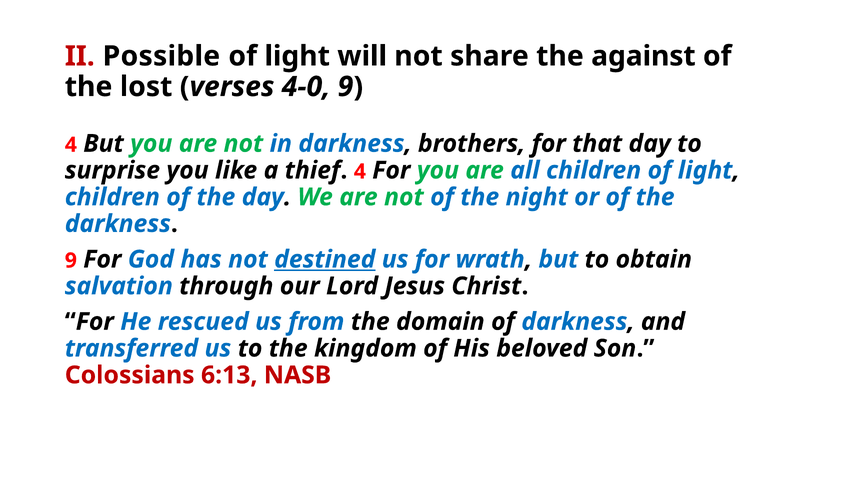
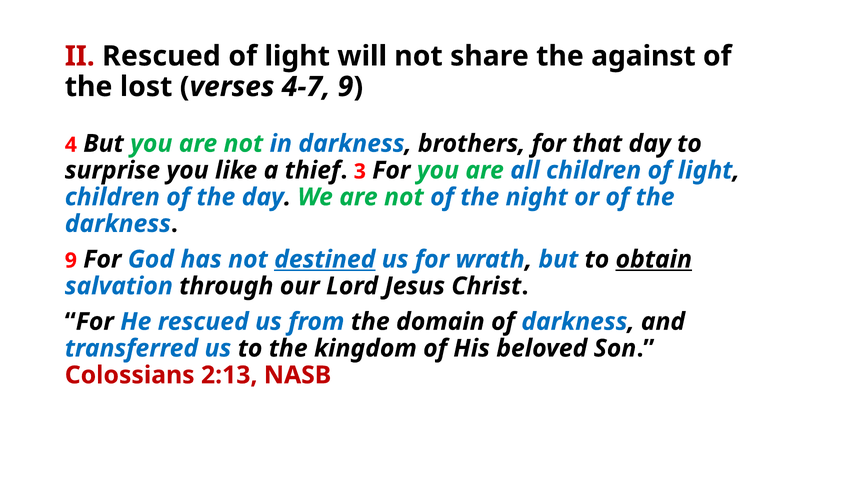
II Possible: Possible -> Rescued
4-0: 4-0 -> 4-7
thief 4: 4 -> 3
obtain underline: none -> present
6:13: 6:13 -> 2:13
